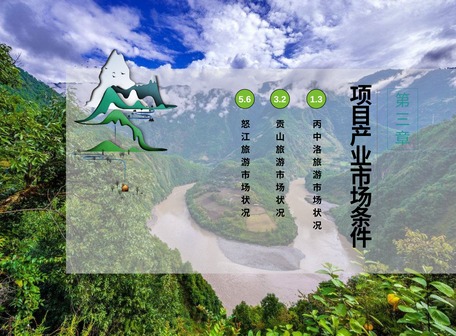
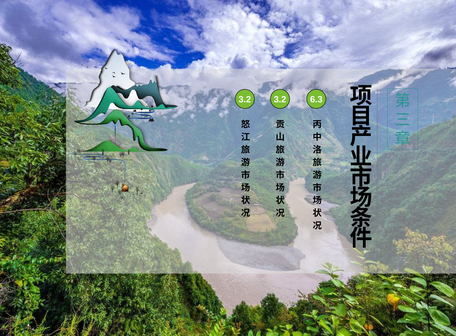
5.6 at (245, 99): 5.6 -> 3.2
1.3: 1.3 -> 6.3
